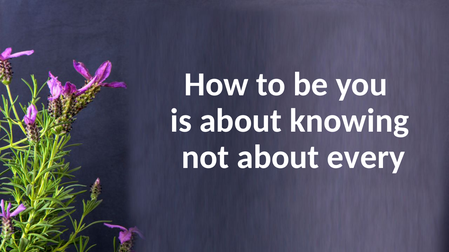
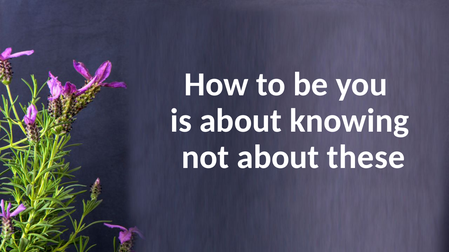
every: every -> these
